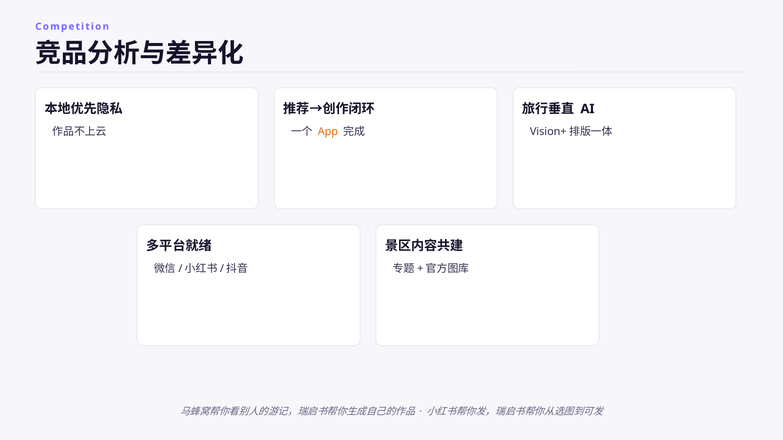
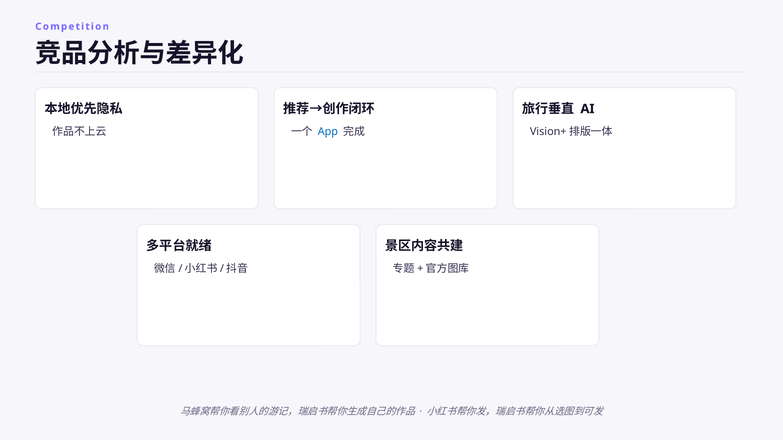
App colour: orange -> blue
